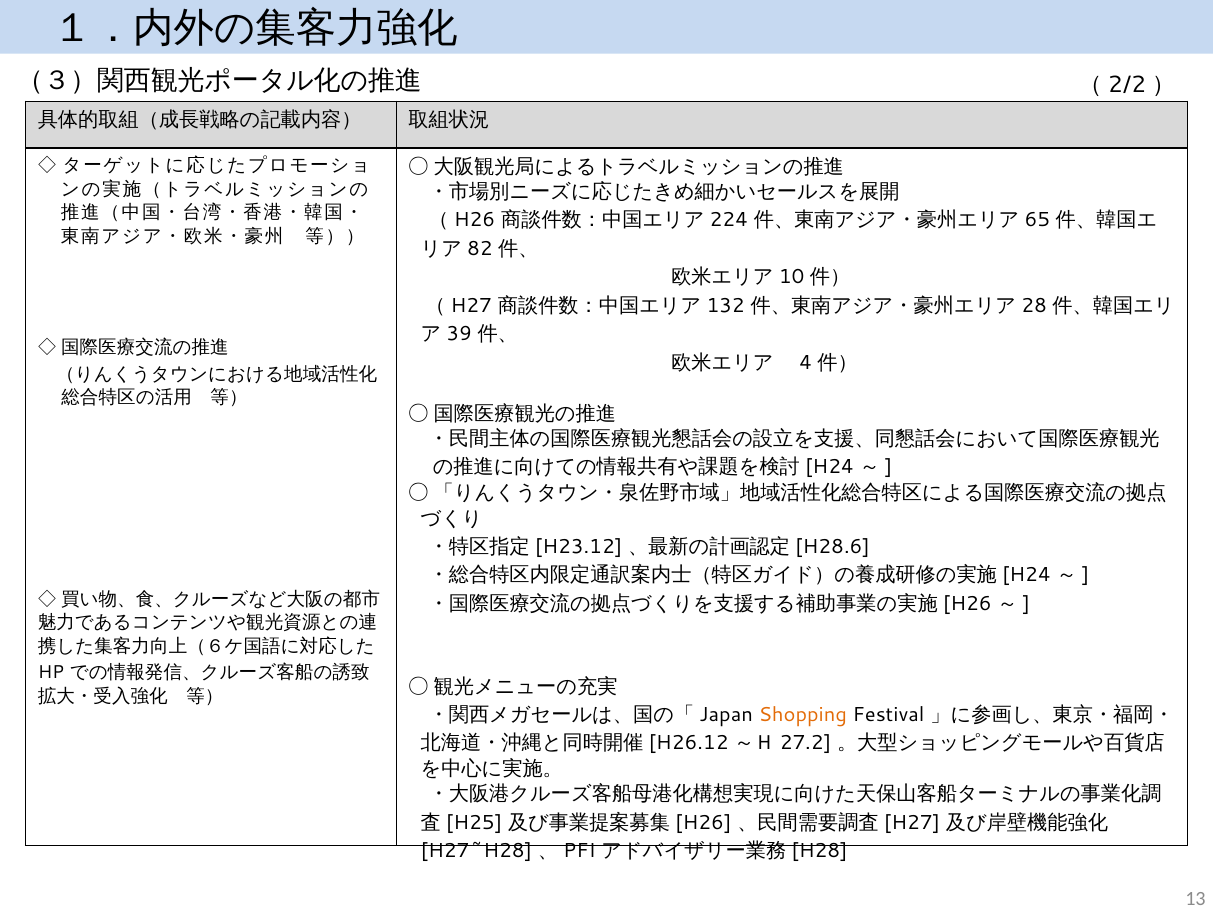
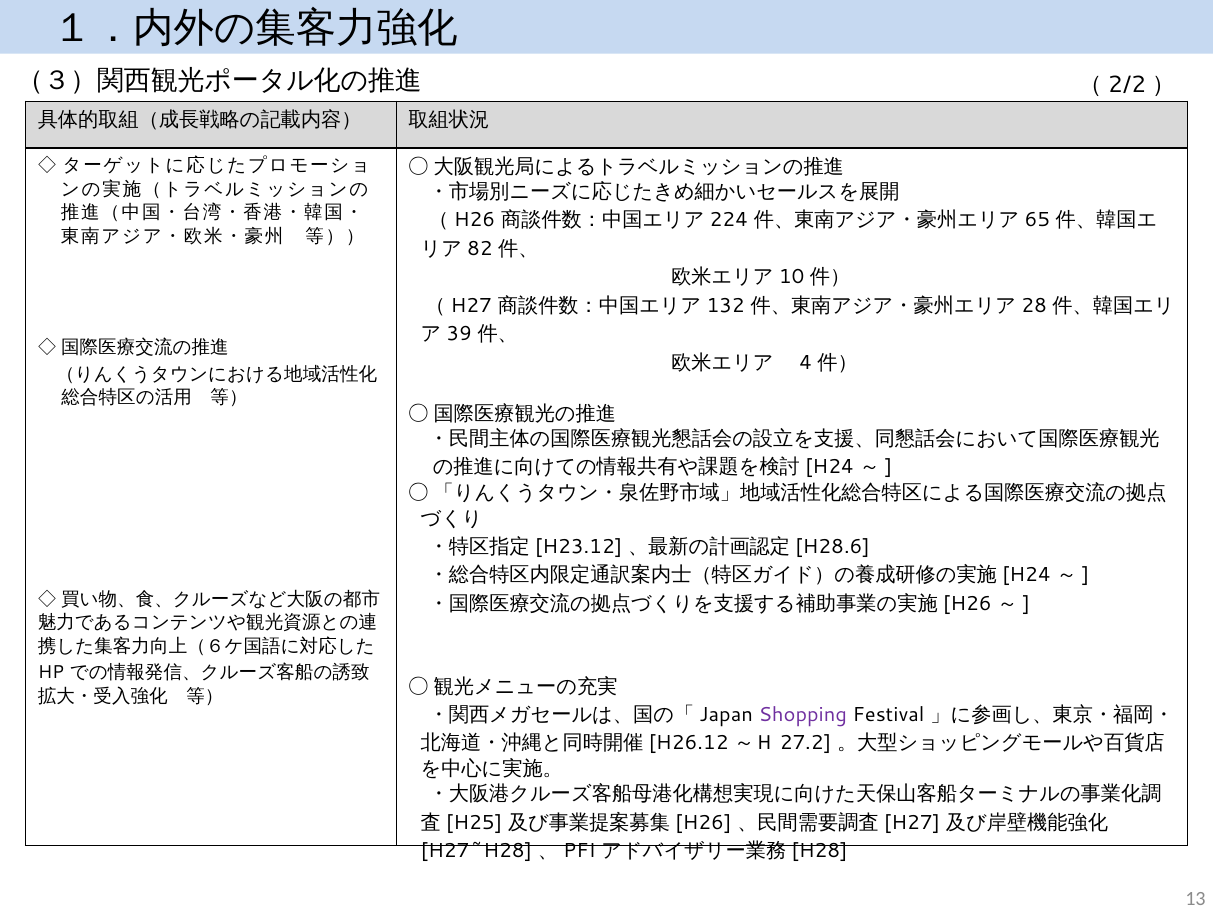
Shopping colour: orange -> purple
